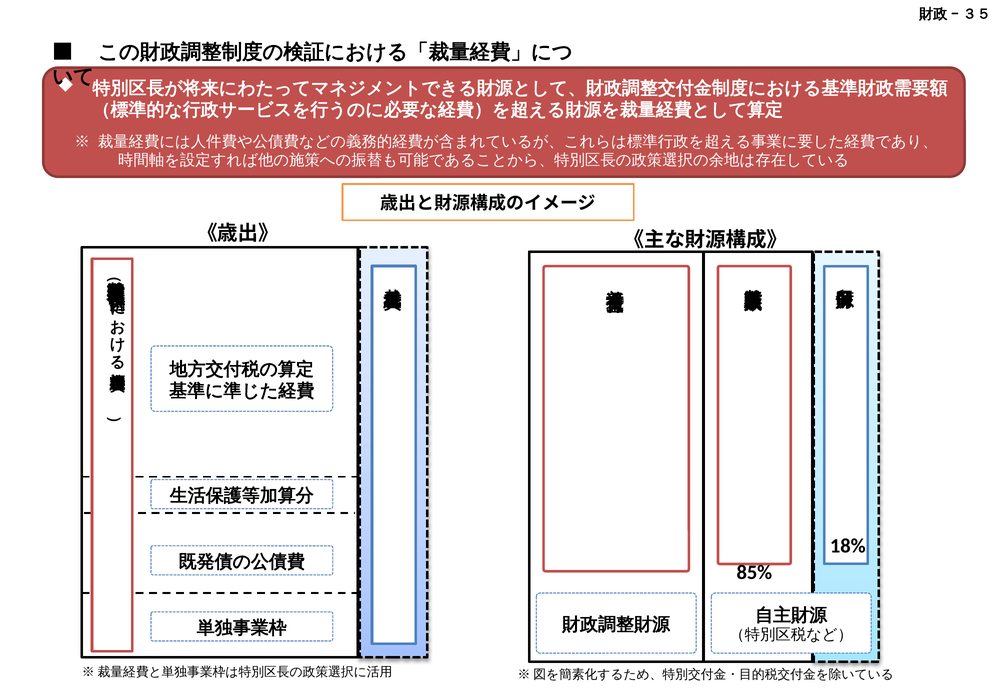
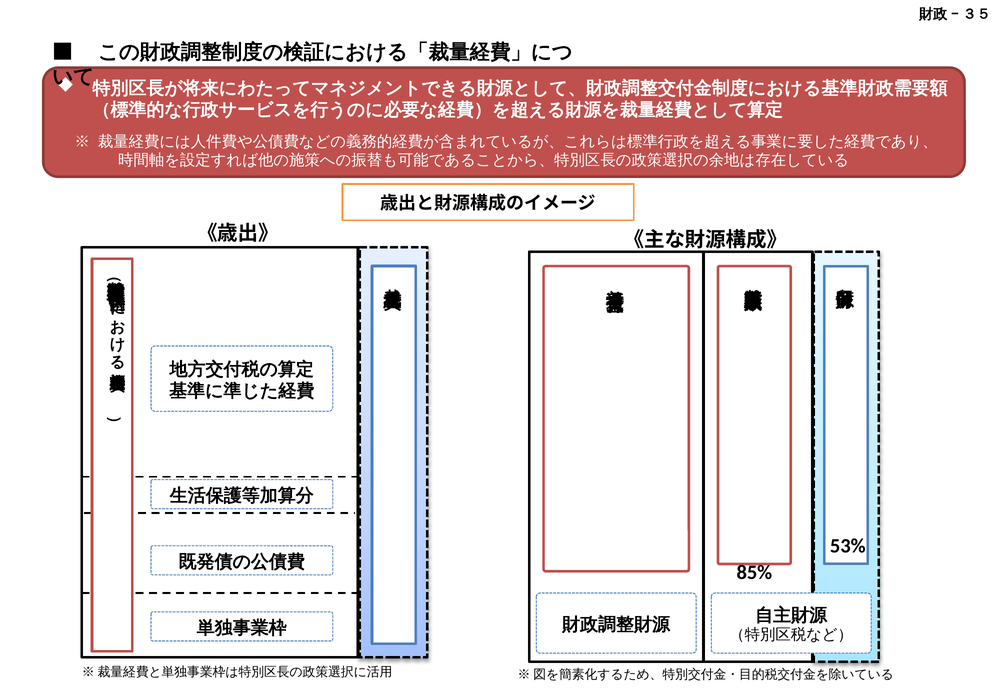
18%: 18% -> 53%
